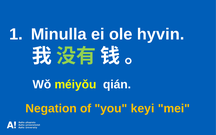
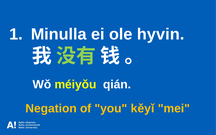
keyi: keyi -> kěyǐ
